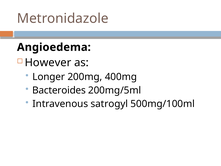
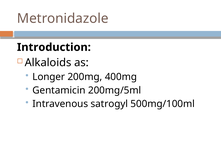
Angioedema: Angioedema -> Introduction
However: However -> Alkaloids
Bacteroides: Bacteroides -> Gentamicin
